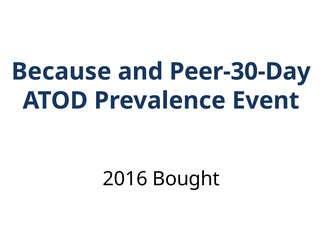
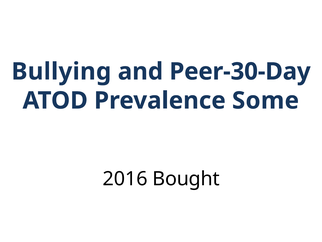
Because: Because -> Bullying
Event: Event -> Some
